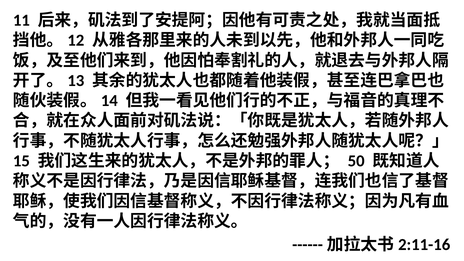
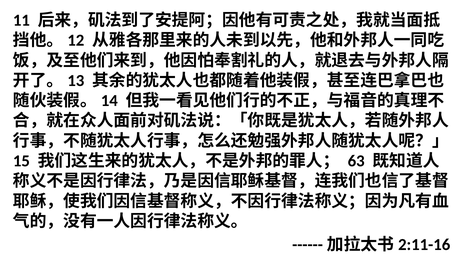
50: 50 -> 63
